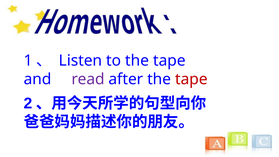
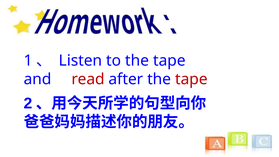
read colour: purple -> red
